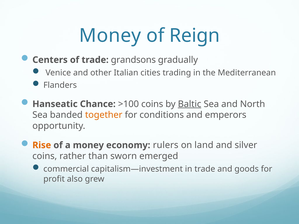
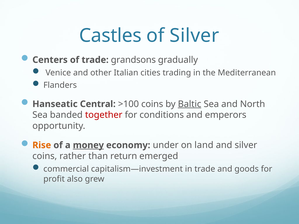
Money at (110, 36): Money -> Castles
of Reign: Reign -> Silver
Chance: Chance -> Central
together colour: orange -> red
money at (88, 145) underline: none -> present
rulers: rulers -> under
sworn: sworn -> return
